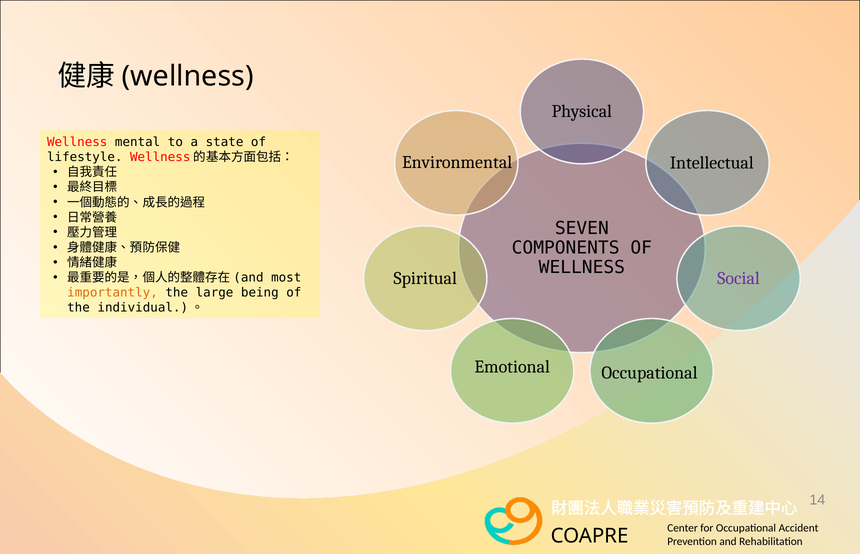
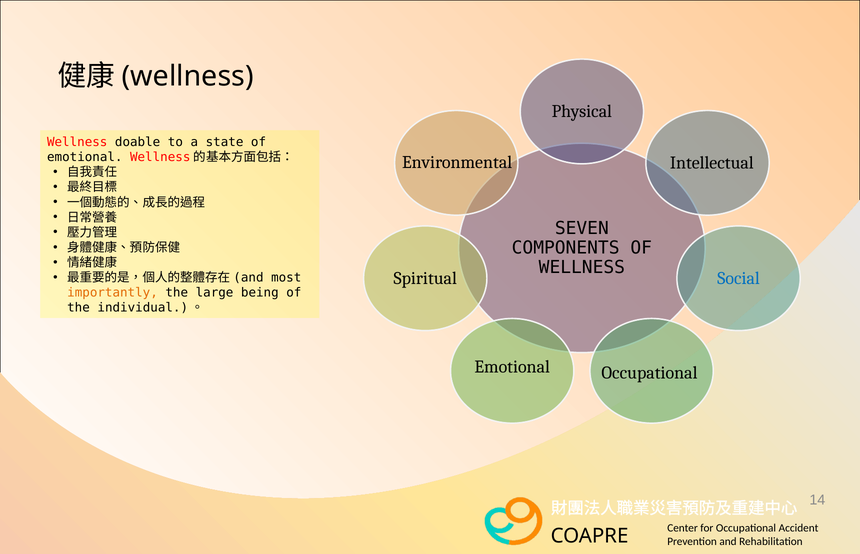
mental: mental -> doable
lifestyle at (85, 157): lifestyle -> emotional
Social colour: purple -> blue
